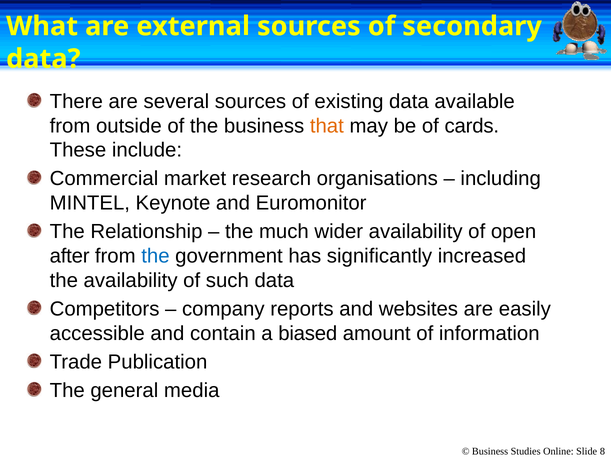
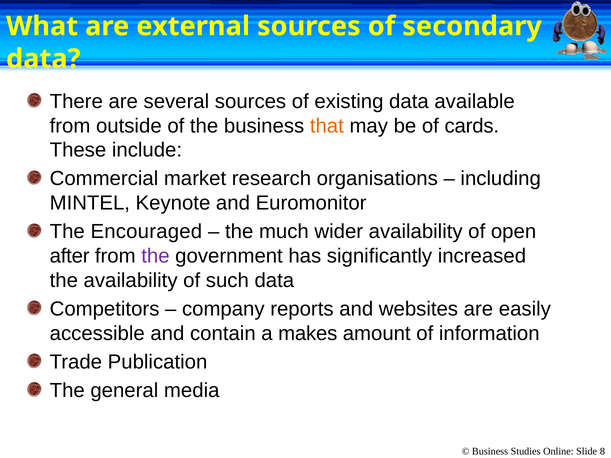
Relationship: Relationship -> Encouraged
the at (155, 256) colour: blue -> purple
biased: biased -> makes
